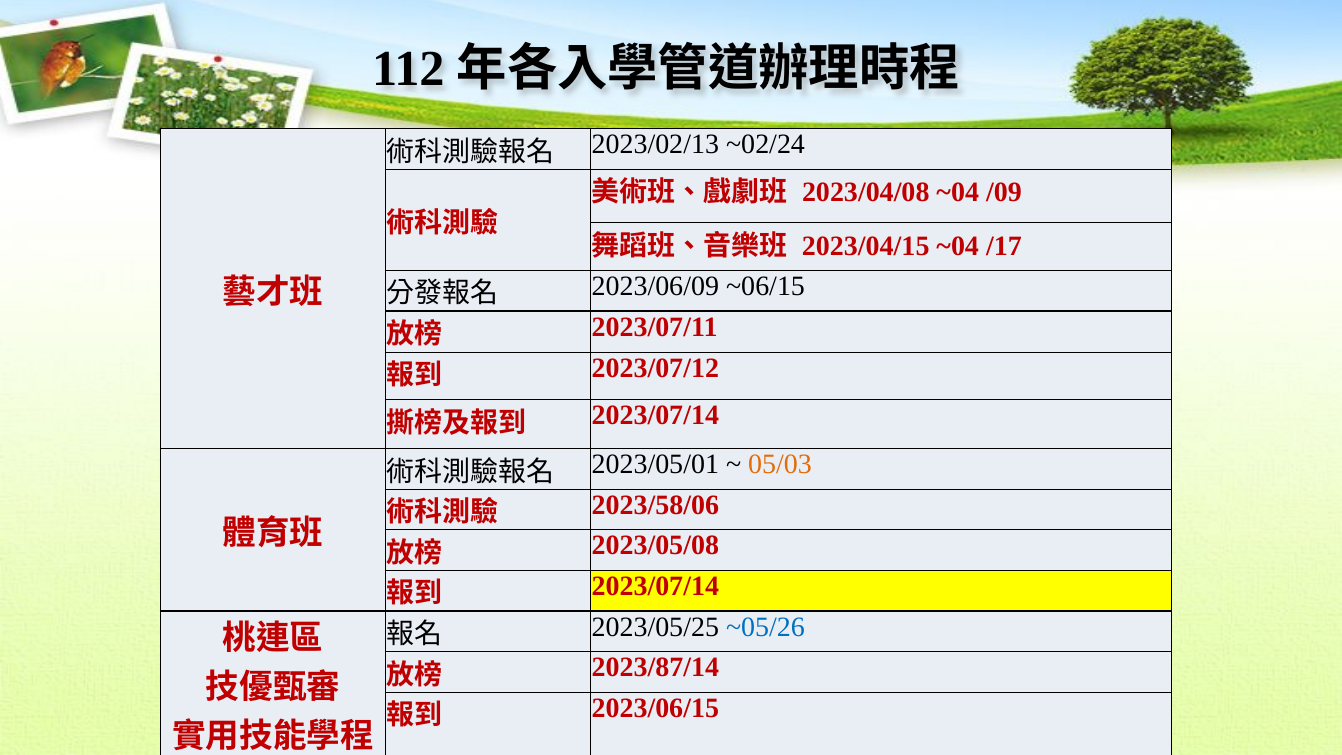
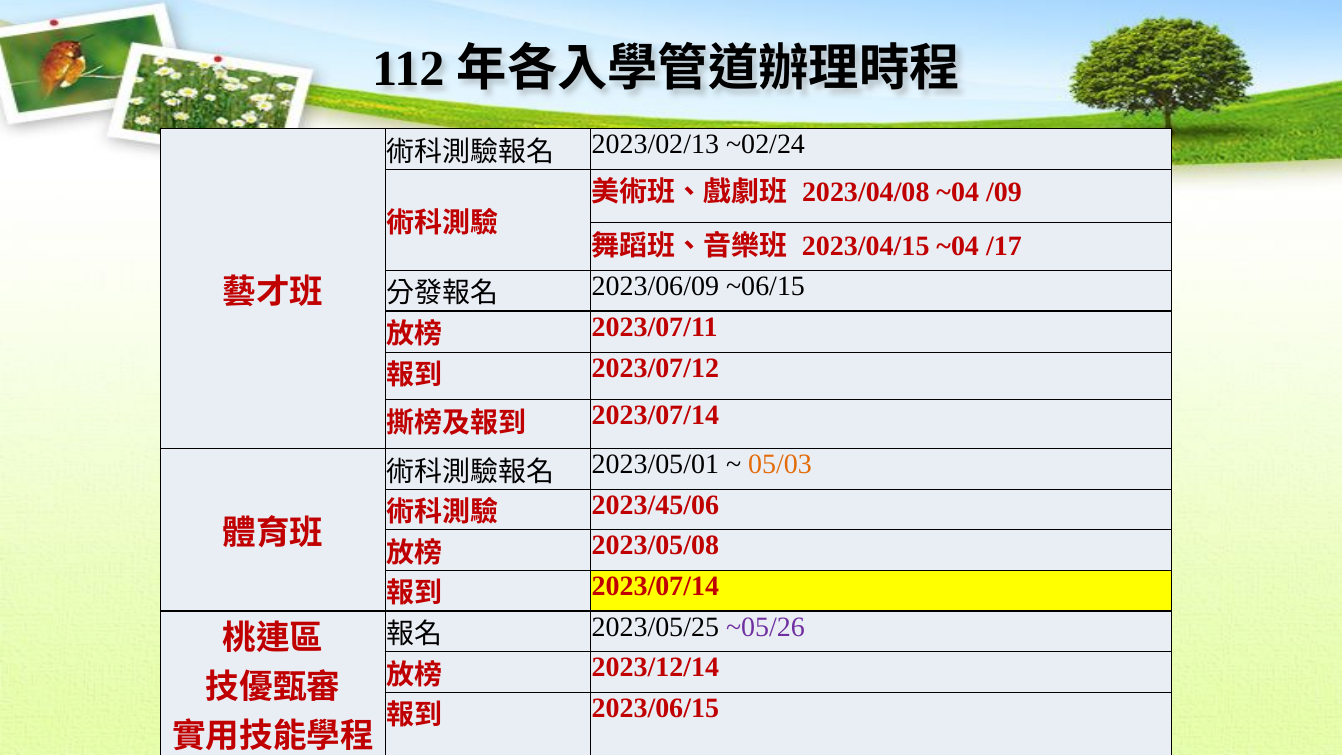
2023/58/06: 2023/58/06 -> 2023/45/06
~05/26 colour: blue -> purple
2023/87/14: 2023/87/14 -> 2023/12/14
